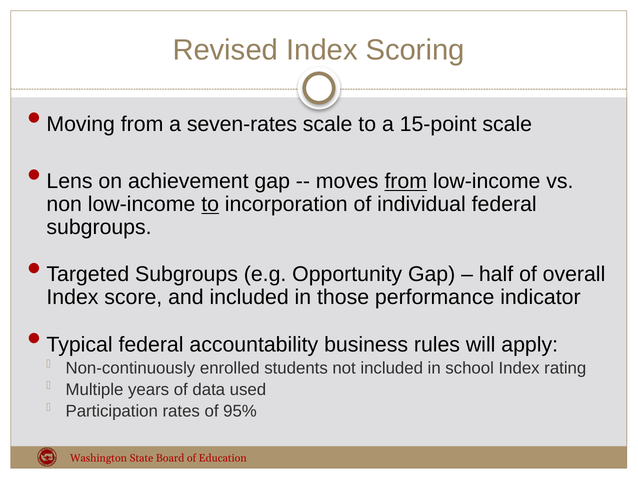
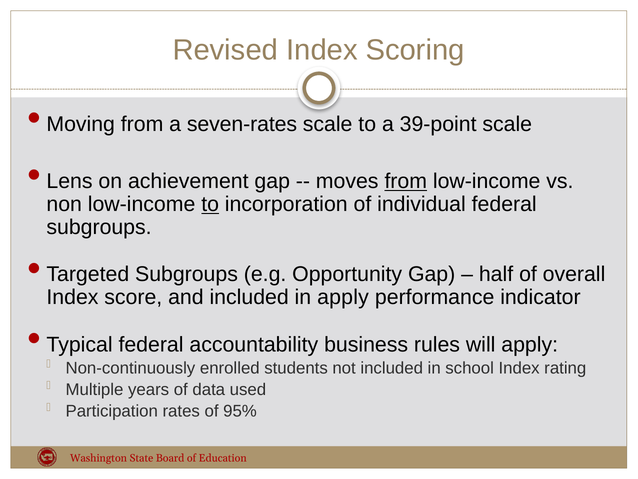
15-point: 15-point -> 39-point
in those: those -> apply
